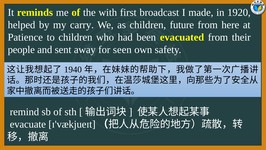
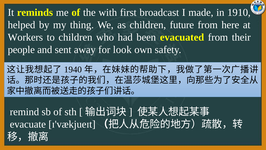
1920: 1920 -> 1910
carry: carry -> thing
Patience: Patience -> Workers
seen: seen -> look
